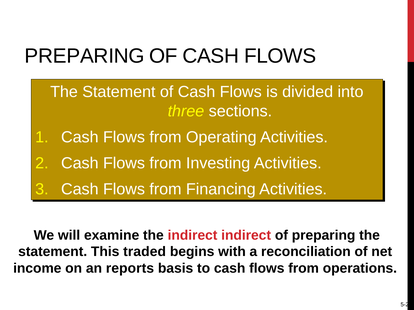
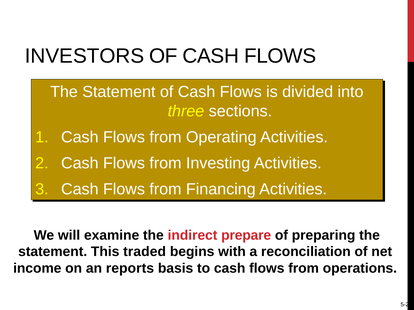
PREPARING at (85, 56): PREPARING -> INVESTORS
indirect indirect: indirect -> prepare
